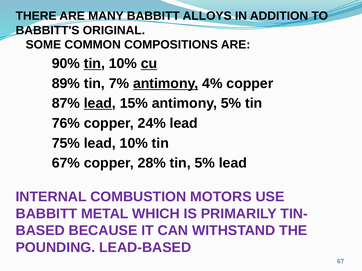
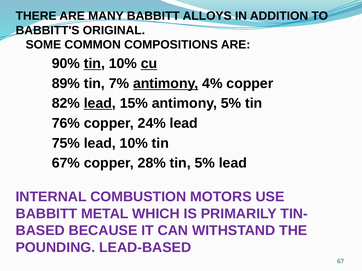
87%: 87% -> 82%
